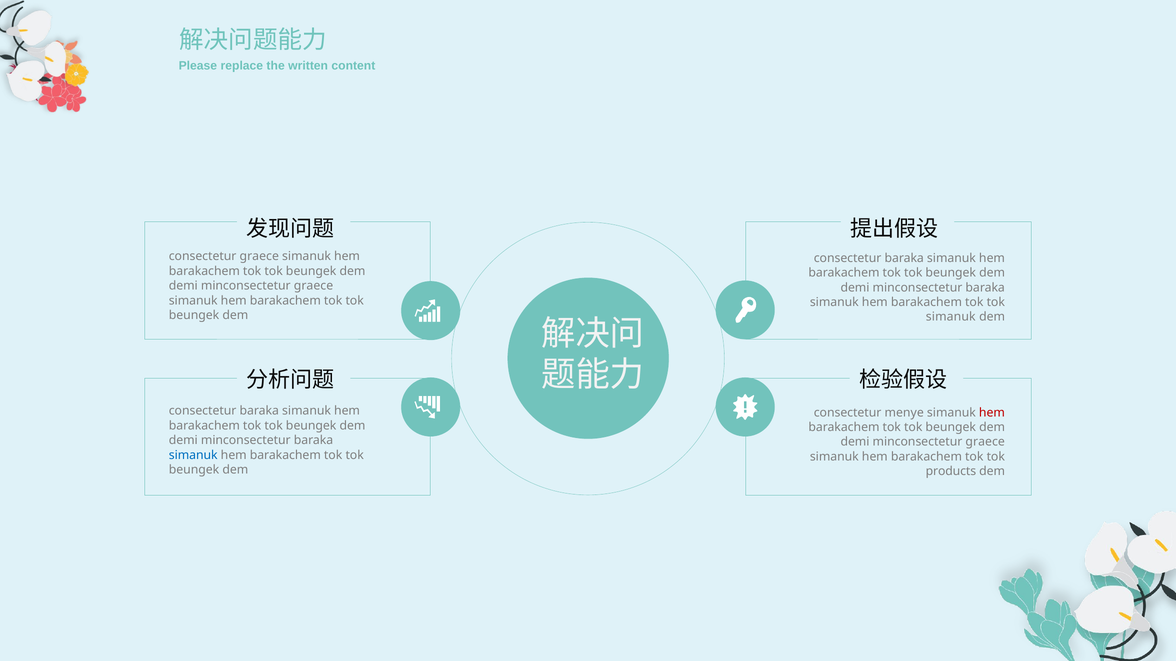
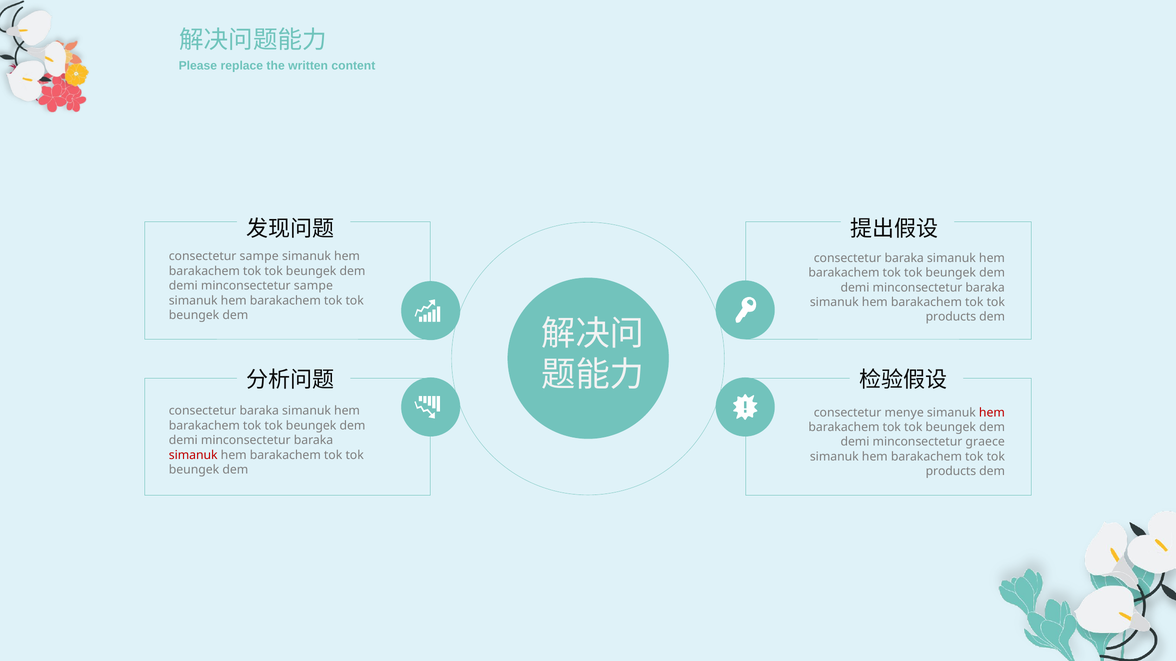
consectetur graece: graece -> sampe
graece at (313, 286): graece -> sampe
simanuk at (951, 317): simanuk -> products
simanuk at (193, 455) colour: blue -> red
